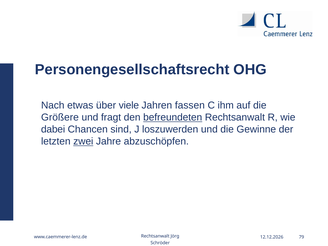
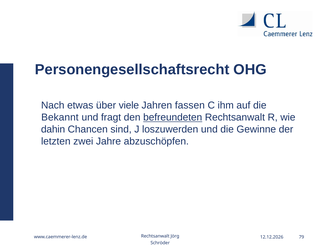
Größere: Größere -> Bekannt
dabei: dabei -> dahin
zwei underline: present -> none
